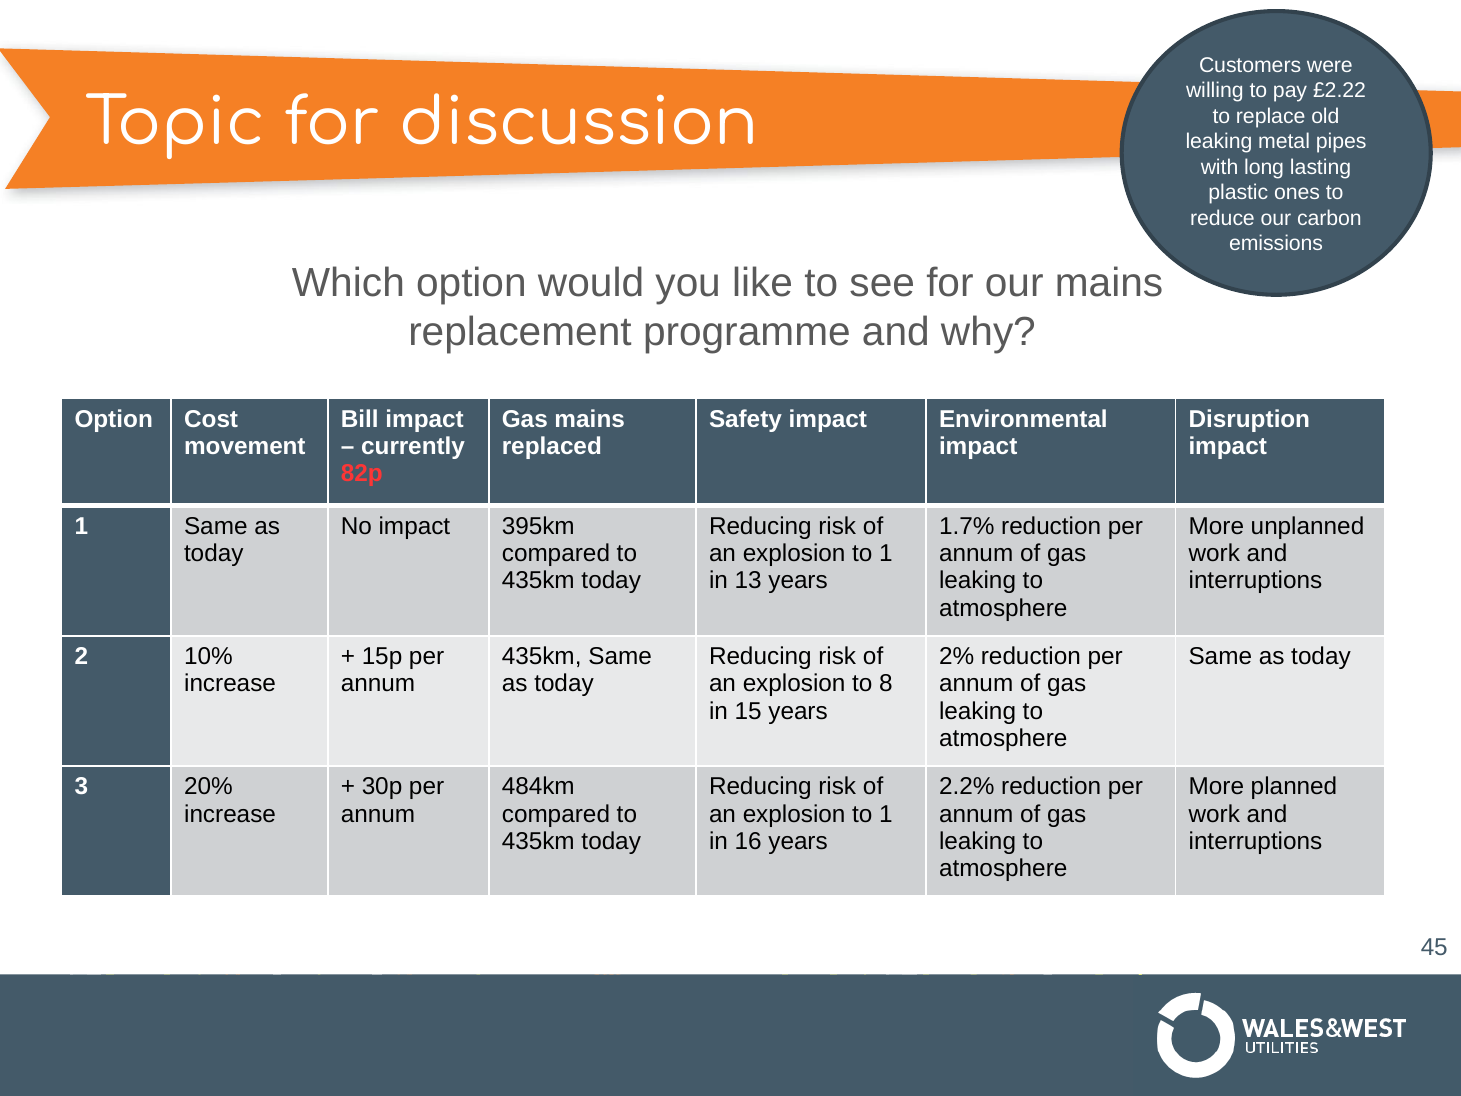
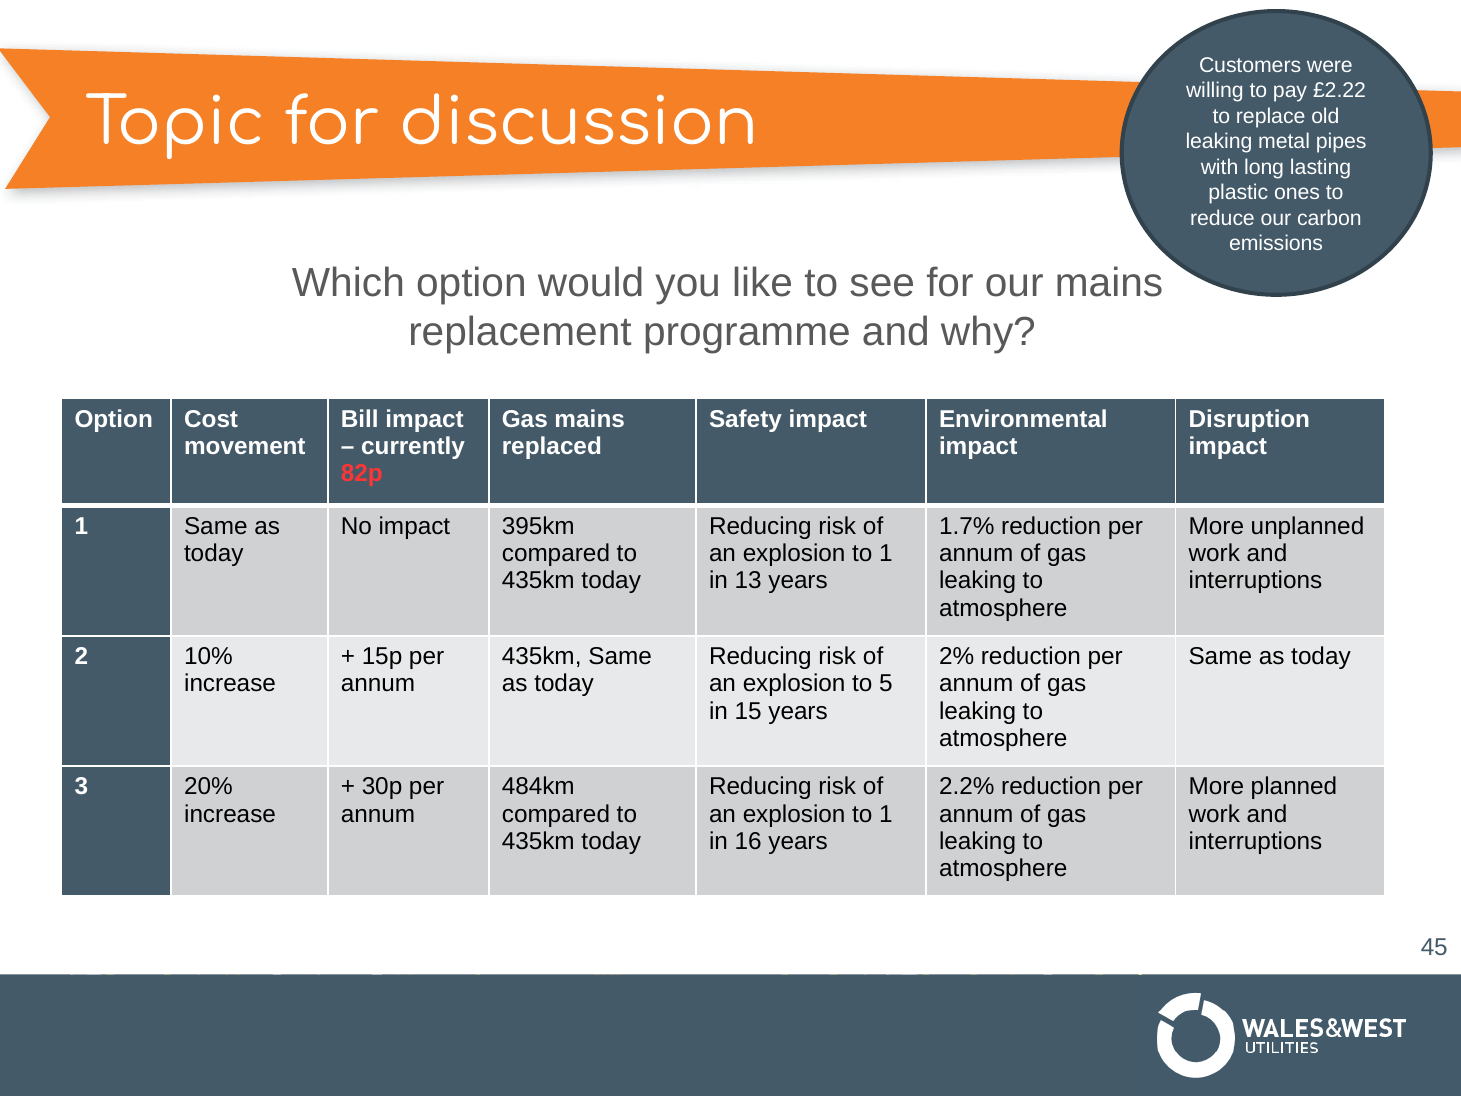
8: 8 -> 5
